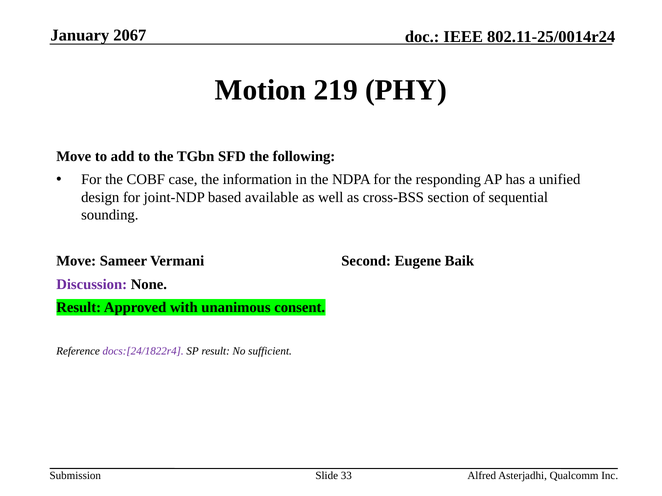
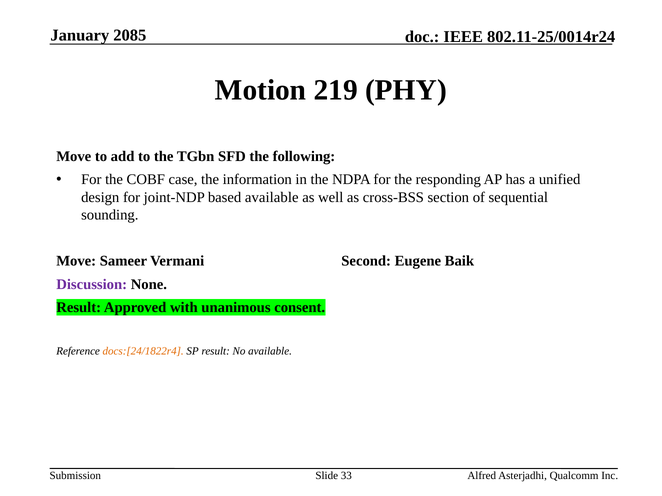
2067: 2067 -> 2085
docs:[24/1822r4 colour: purple -> orange
No sufficient: sufficient -> available
